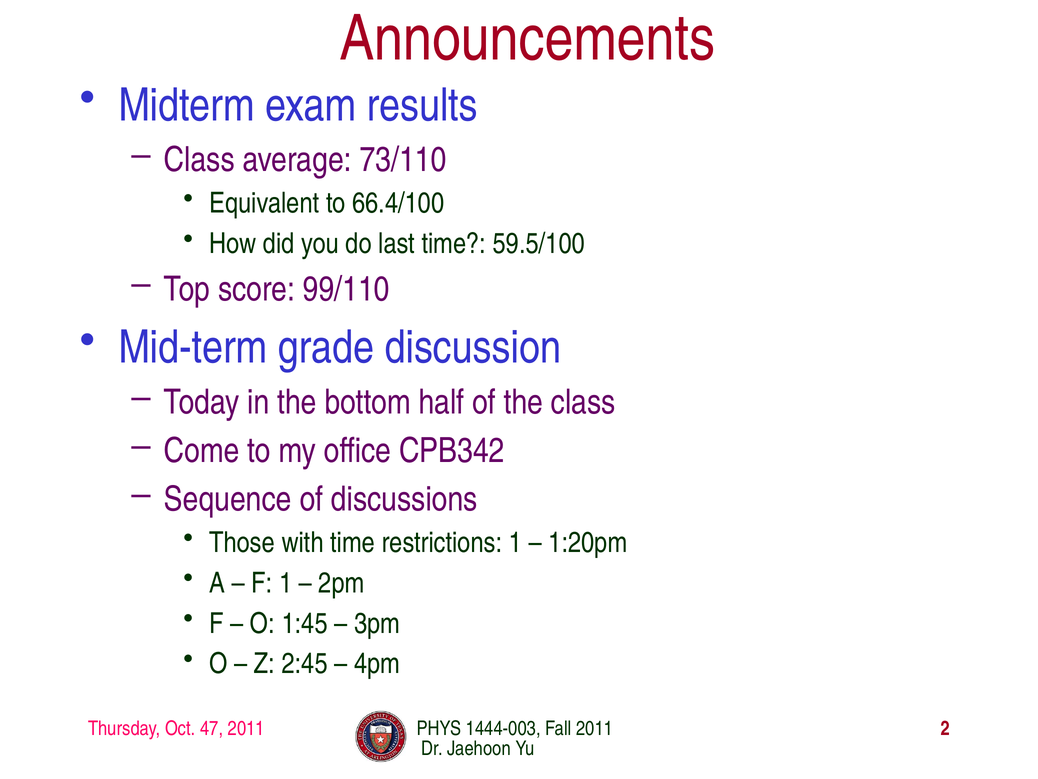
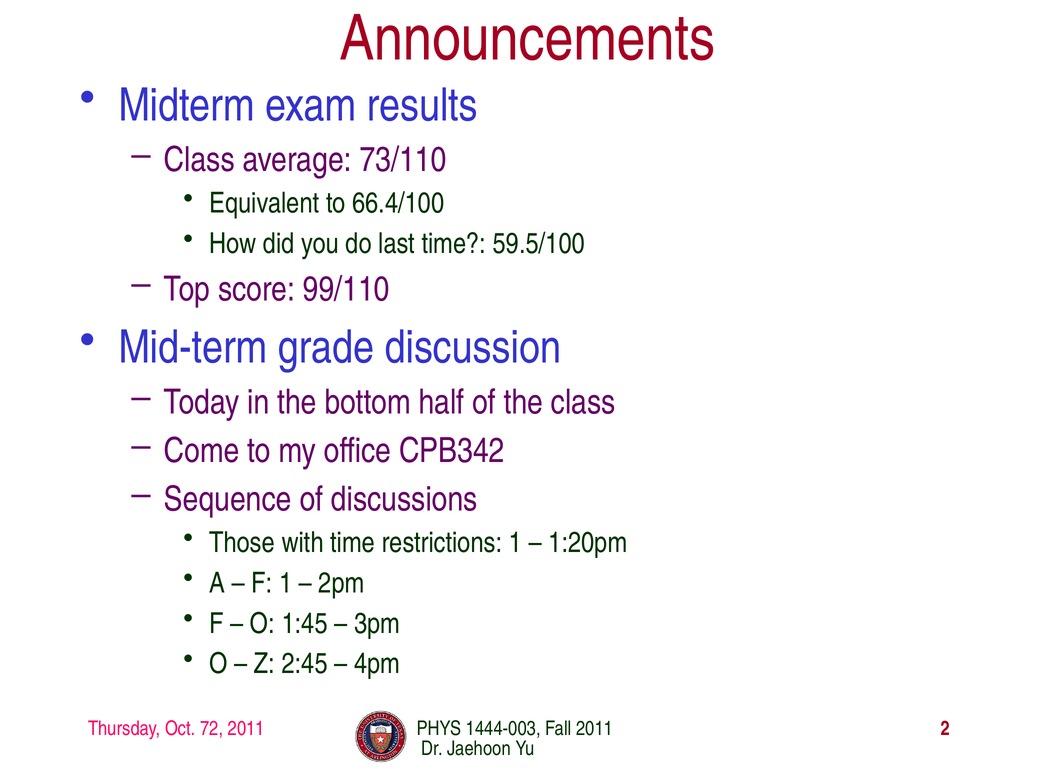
47: 47 -> 72
